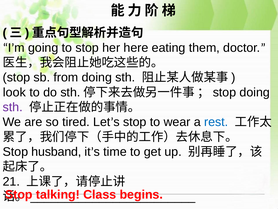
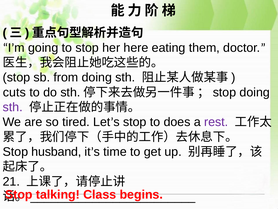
look: look -> cuts
wear: wear -> does
rest colour: blue -> purple
